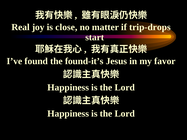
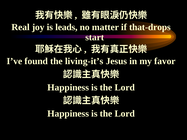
close: close -> leads
trip-drops: trip-drops -> that-drops
found-it’s: found-it’s -> living-it’s
